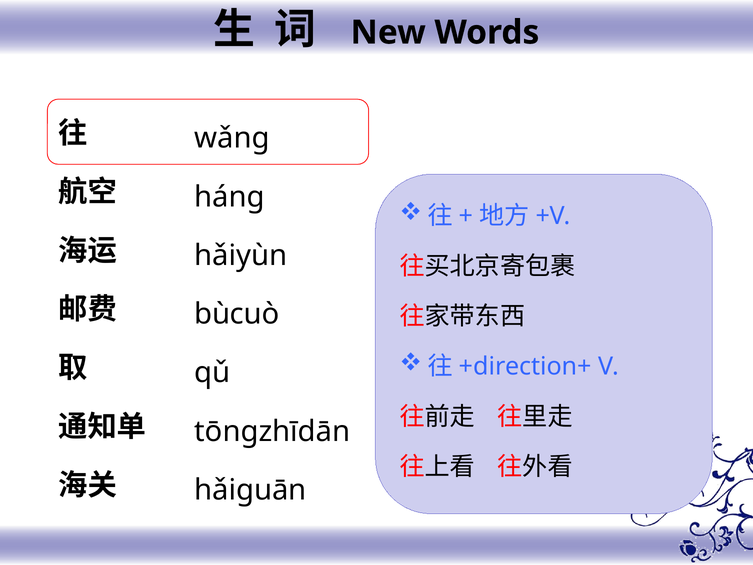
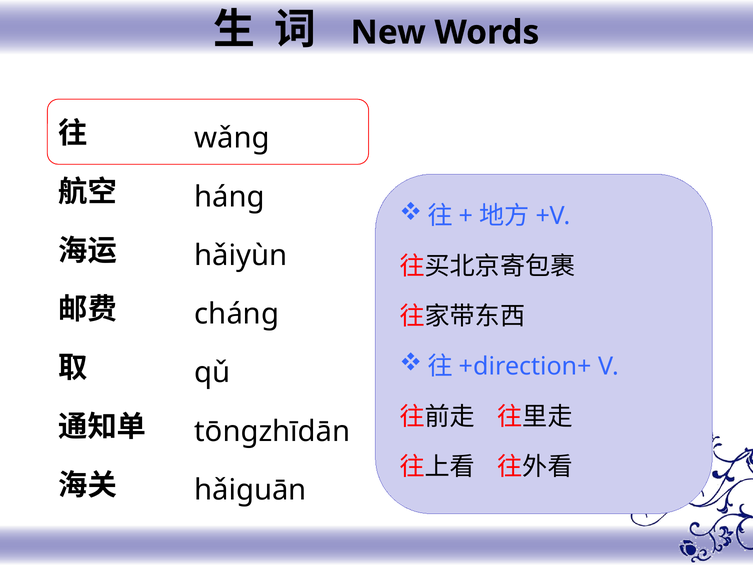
bùcuò: bùcuò -> chánɡ
